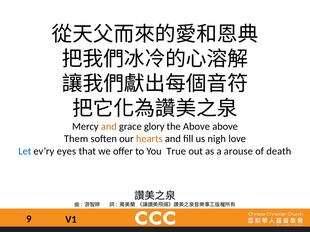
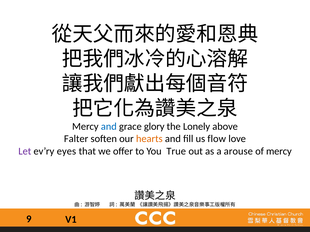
and at (109, 127) colour: orange -> blue
the Above: Above -> Lonely
Them: Them -> Falter
nigh: nigh -> flow
Let colour: blue -> purple
of death: death -> mercy
